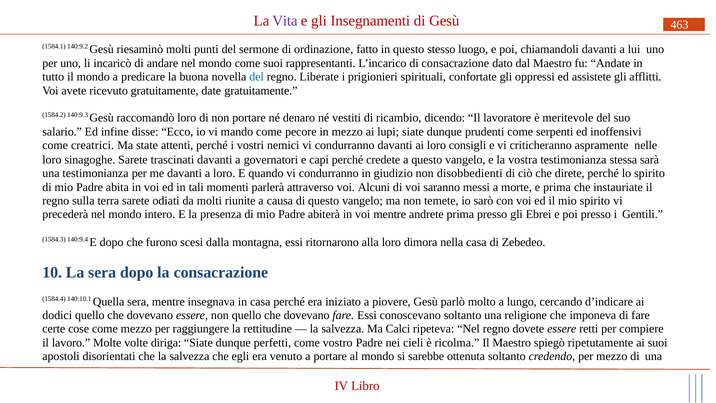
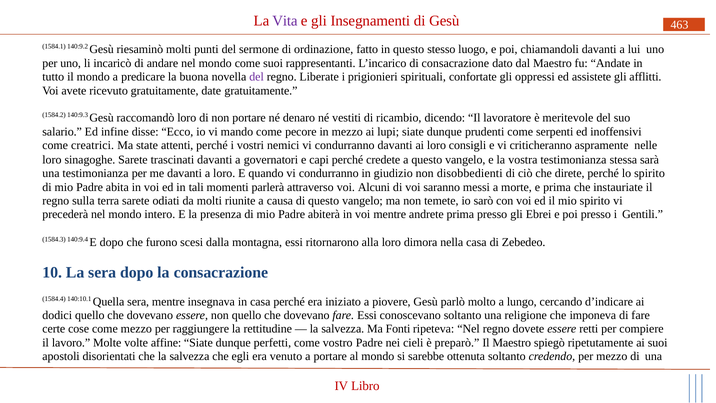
del at (257, 77) colour: blue -> purple
Calci: Calci -> Fonti
diriga: diriga -> affine
ricolma: ricolma -> preparò
